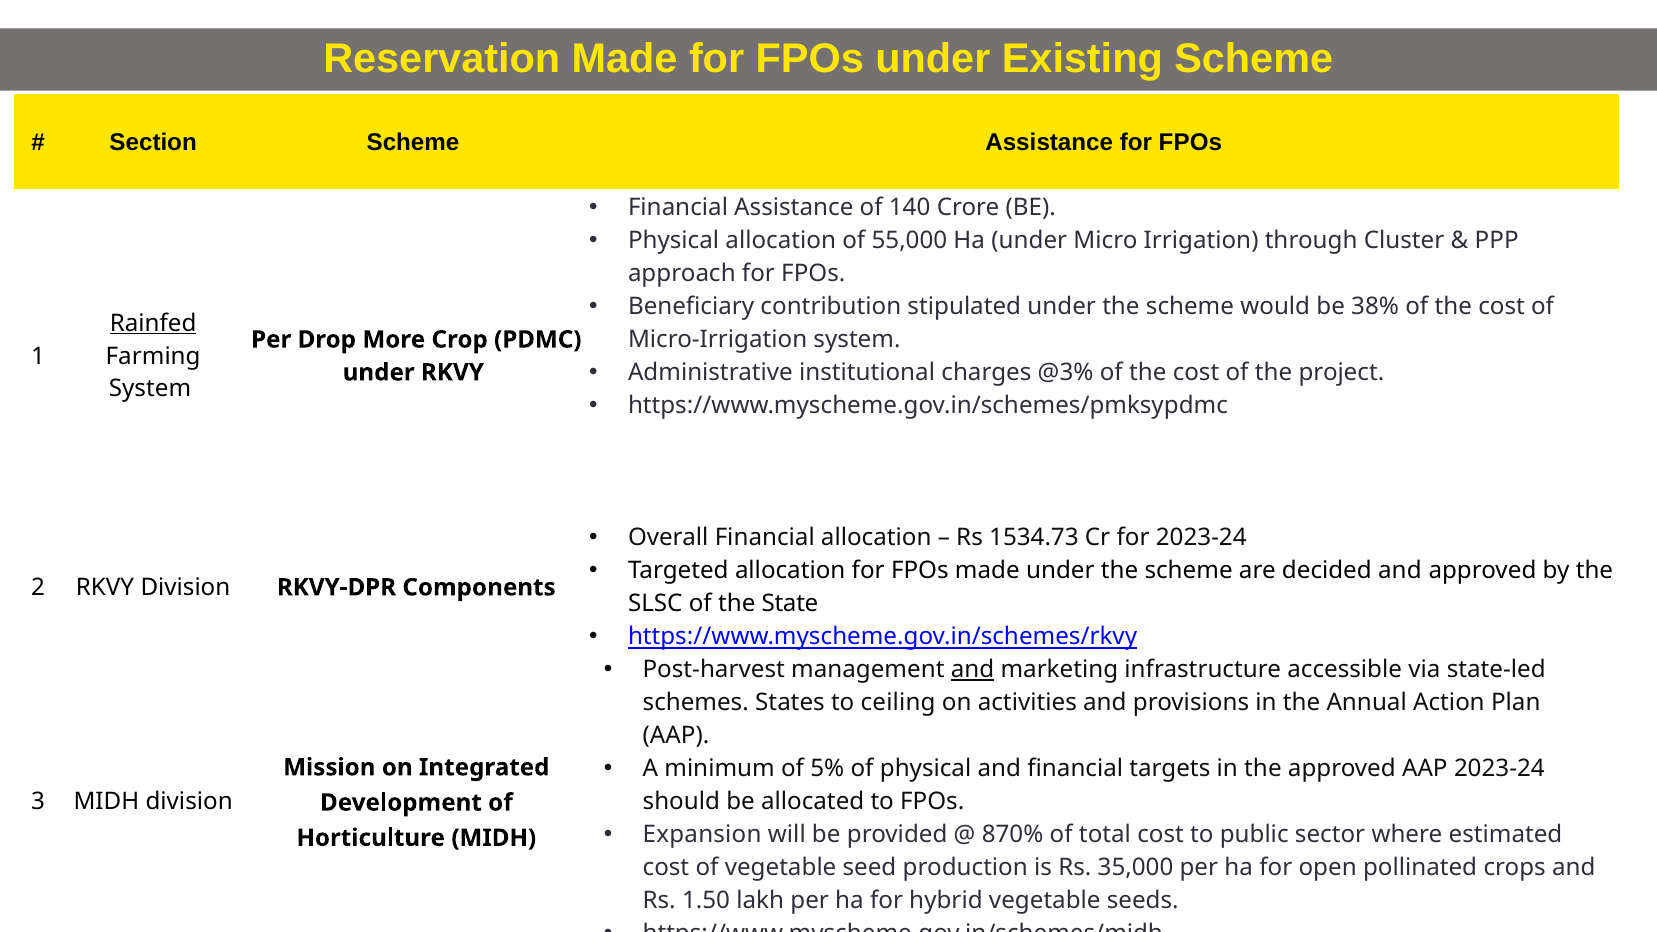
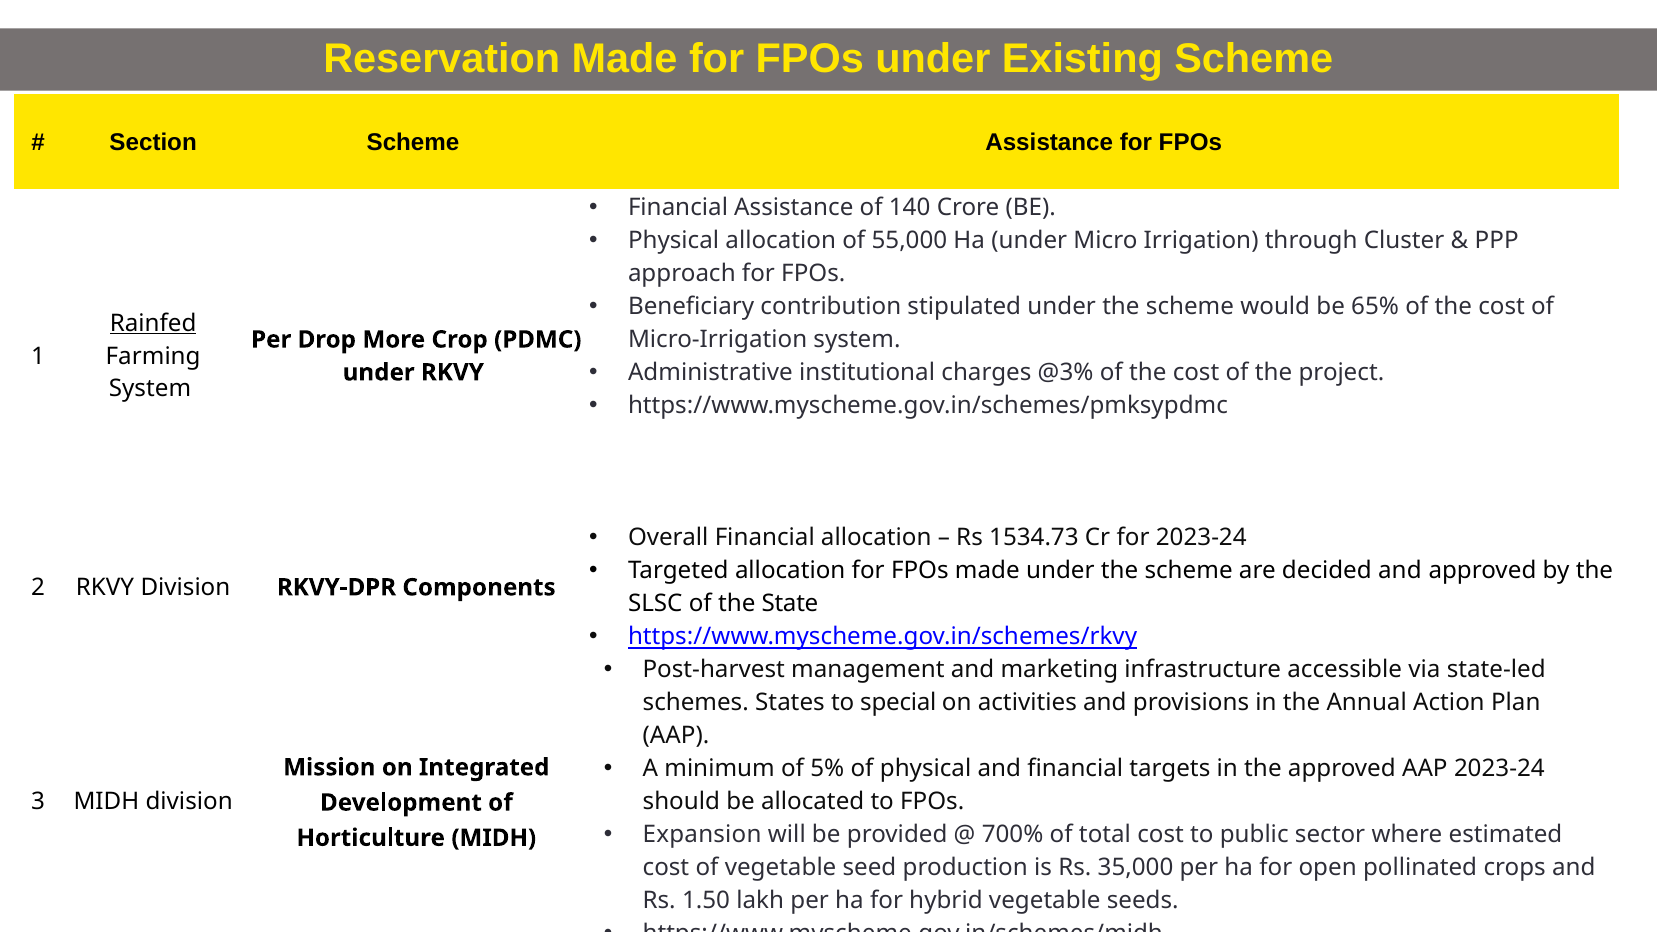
38%: 38% -> 65%
and at (973, 670) underline: present -> none
ceiling: ceiling -> special
870%: 870% -> 700%
